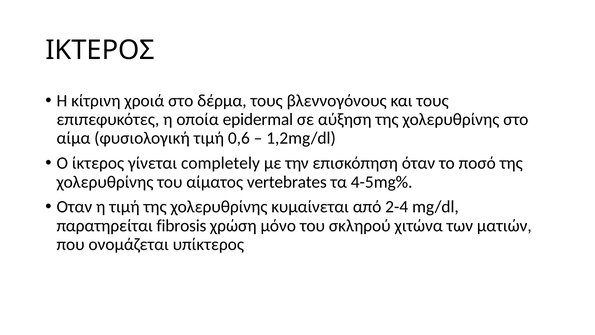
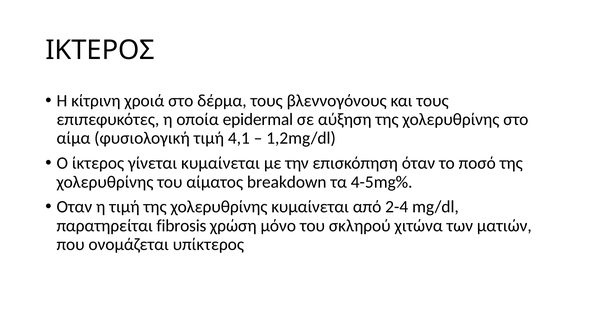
0,6: 0,6 -> 4,1
γίνεται completely: completely -> κυμαίνεται
vertebrates: vertebrates -> breakdown
